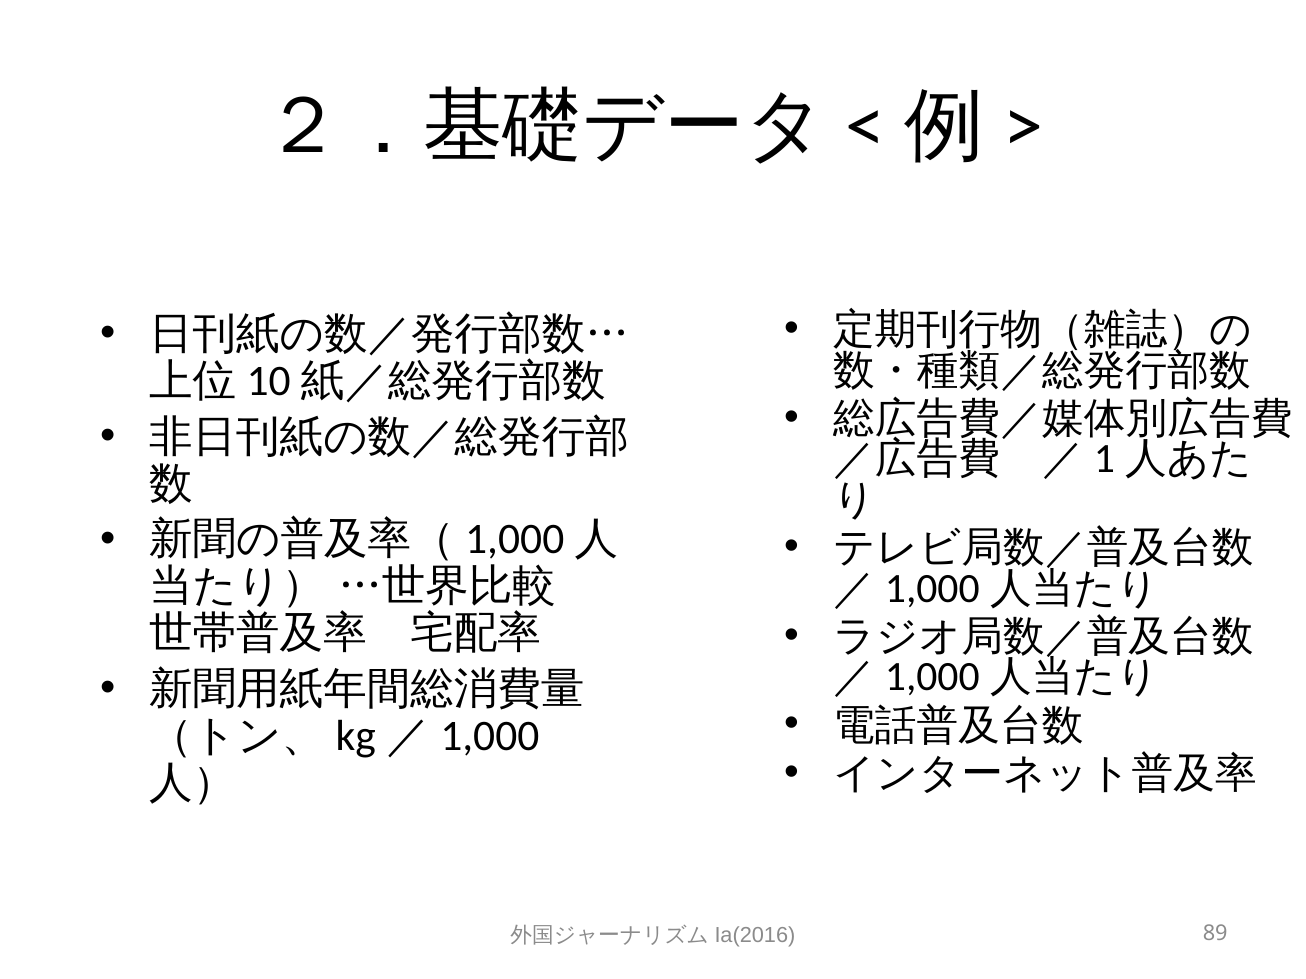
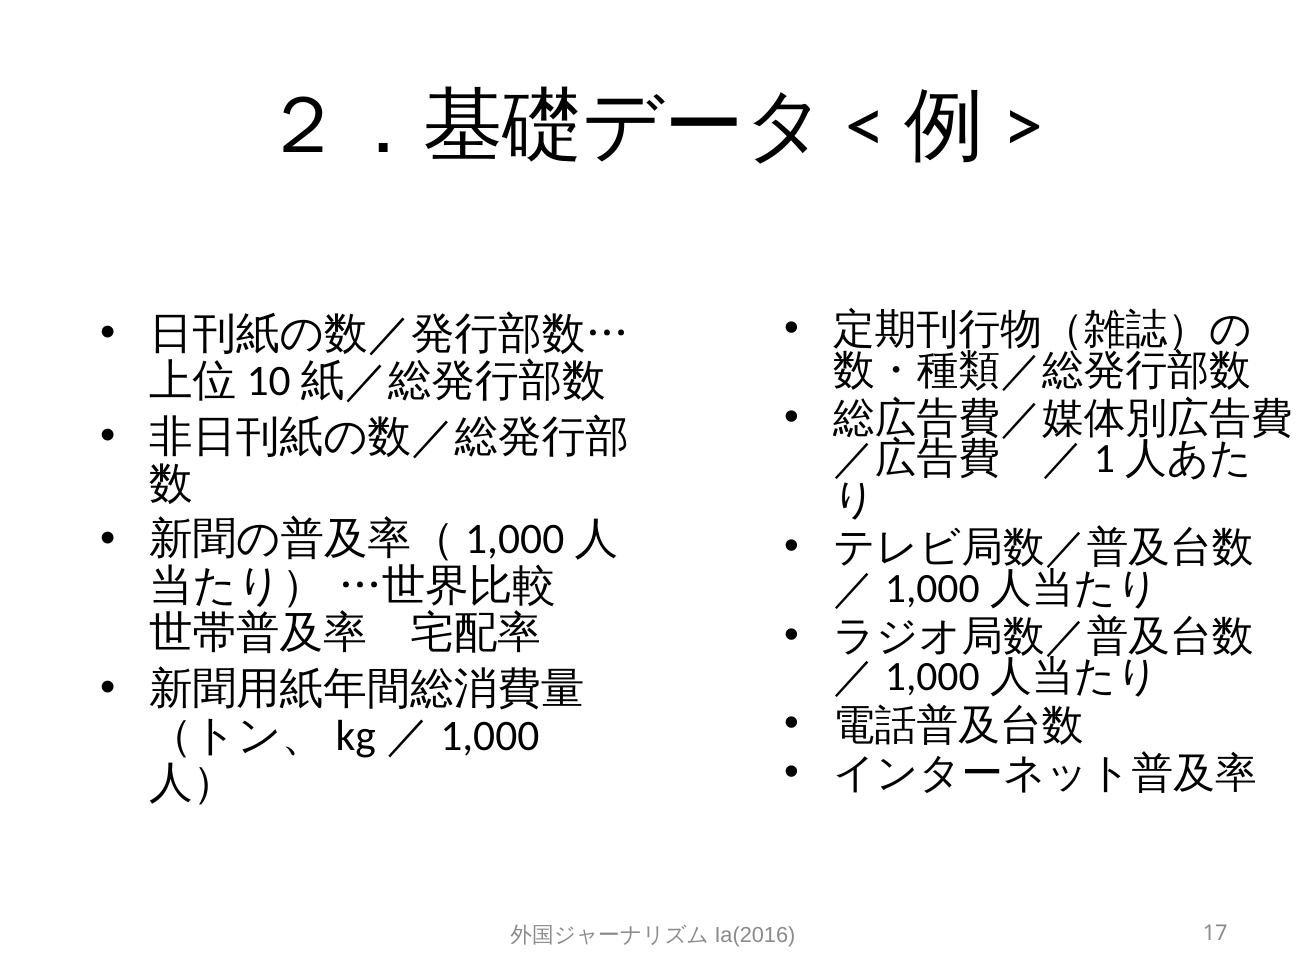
89: 89 -> 17
